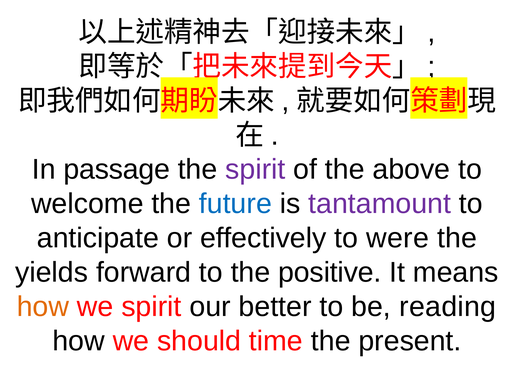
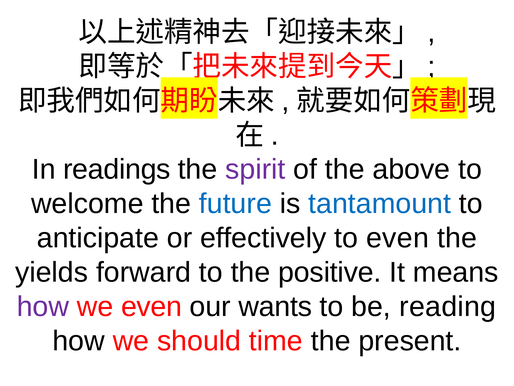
passage: passage -> readings
tantamount colour: purple -> blue
to were: were -> even
how at (43, 306) colour: orange -> purple
we spirit: spirit -> even
better: better -> wants
